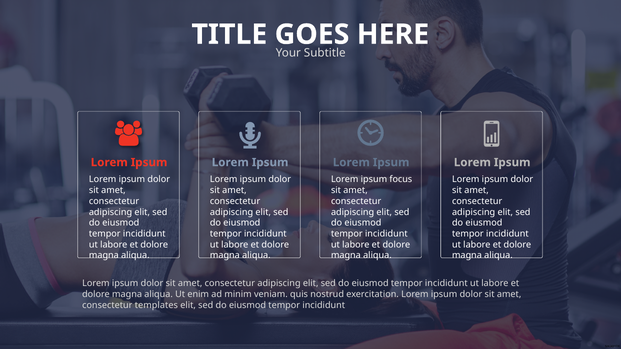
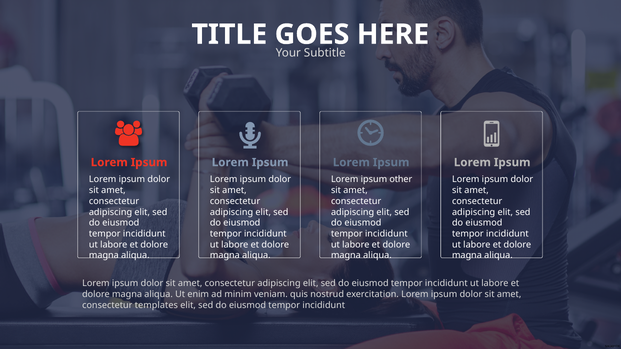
focus: focus -> other
